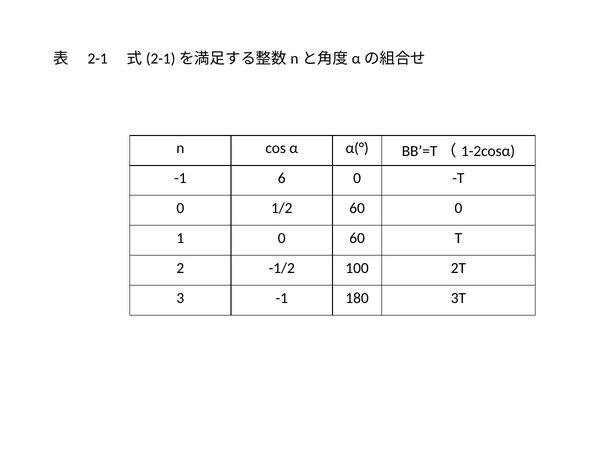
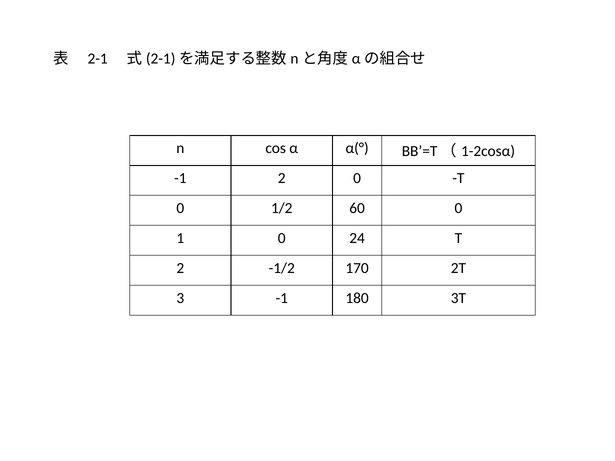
-1 6: 6 -> 2
0 60: 60 -> 24
100: 100 -> 170
